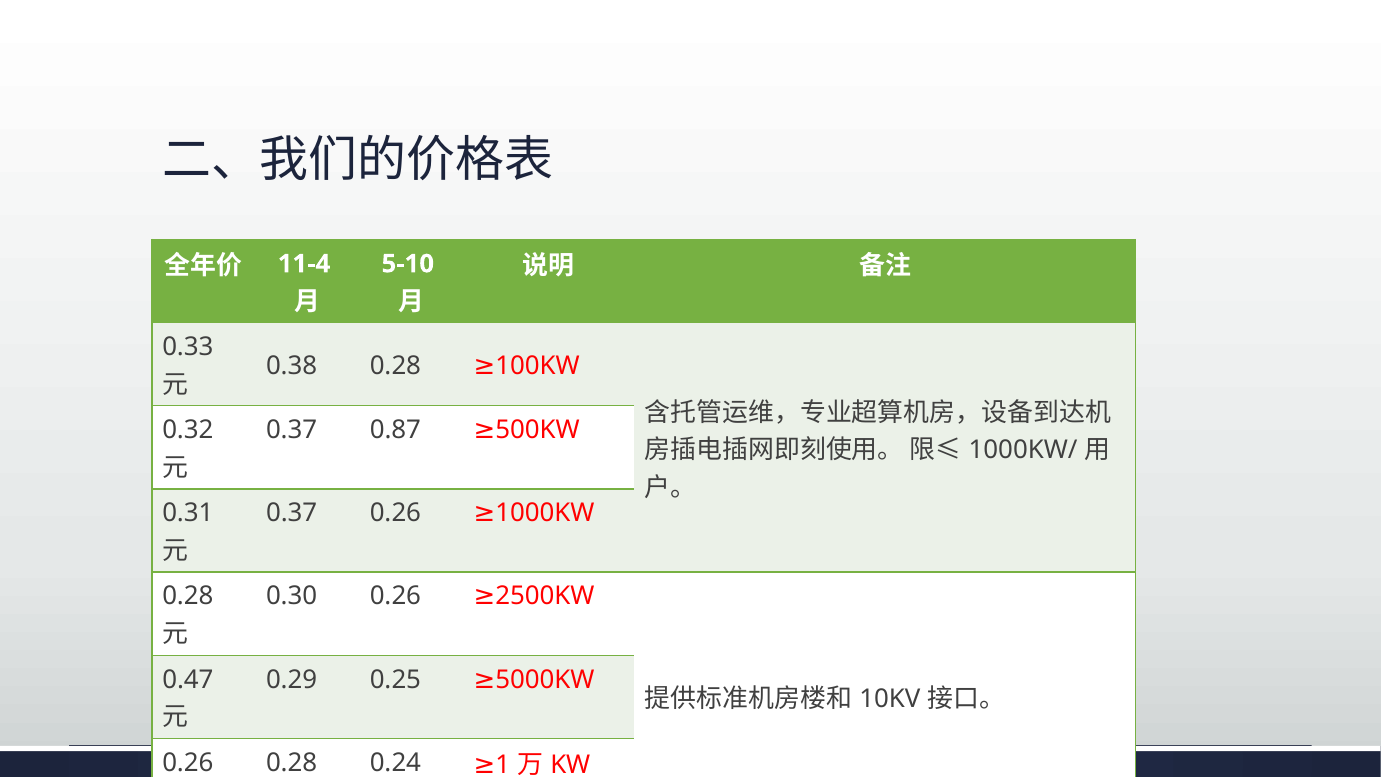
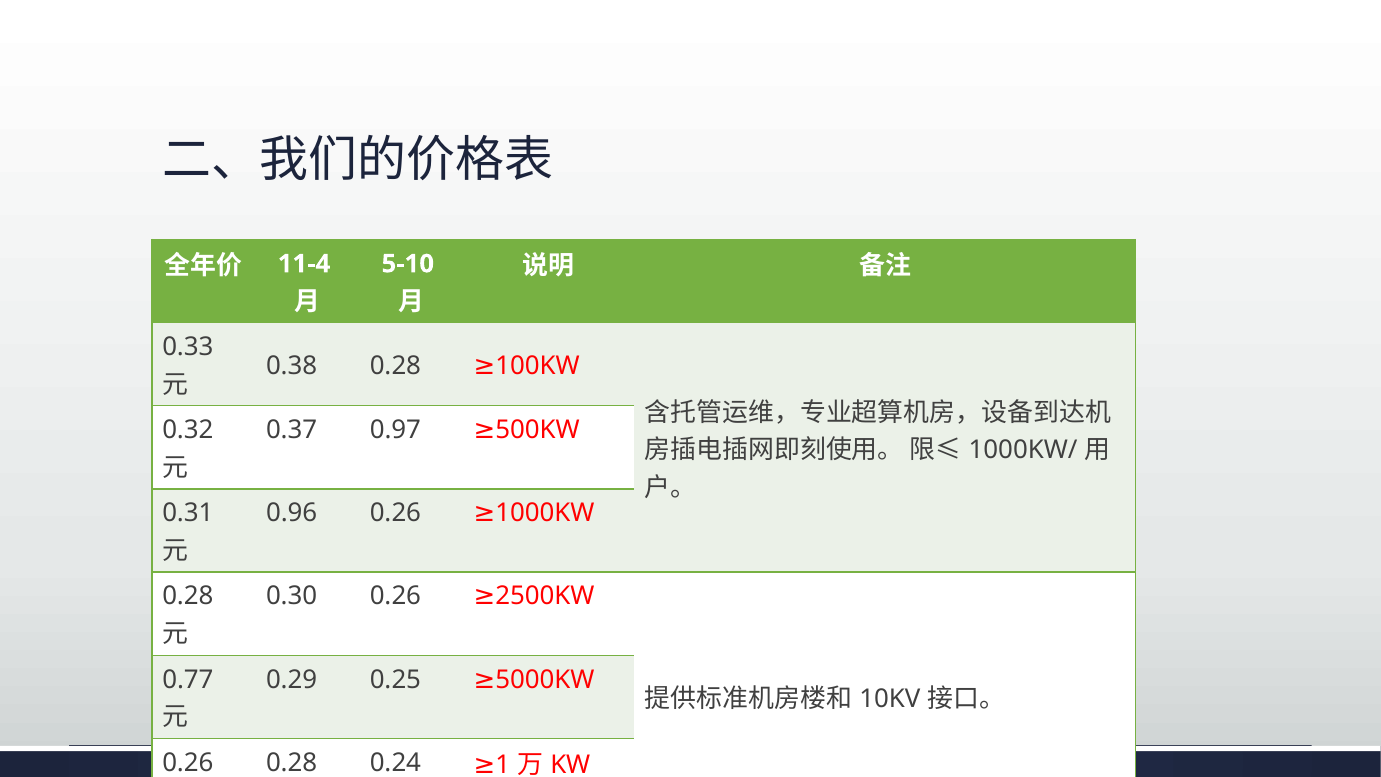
0.87: 0.87 -> 0.97
0.37 at (292, 513): 0.37 -> 0.96
0.47: 0.47 -> 0.77
